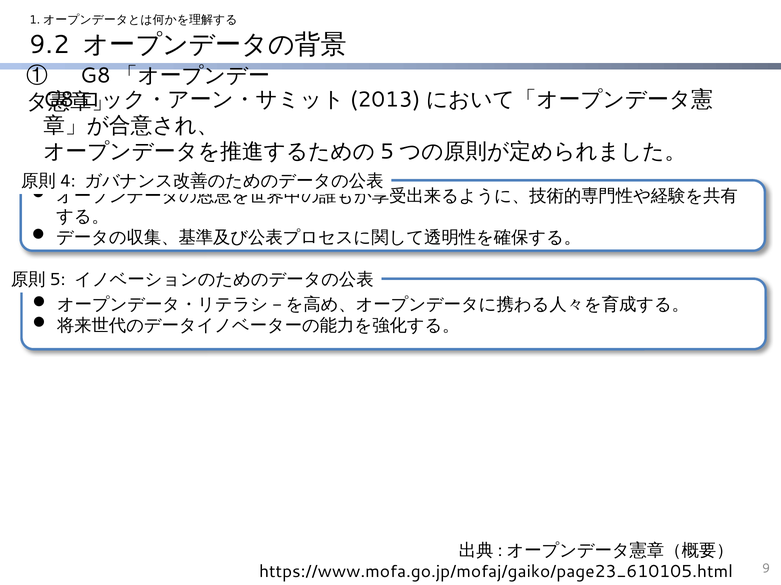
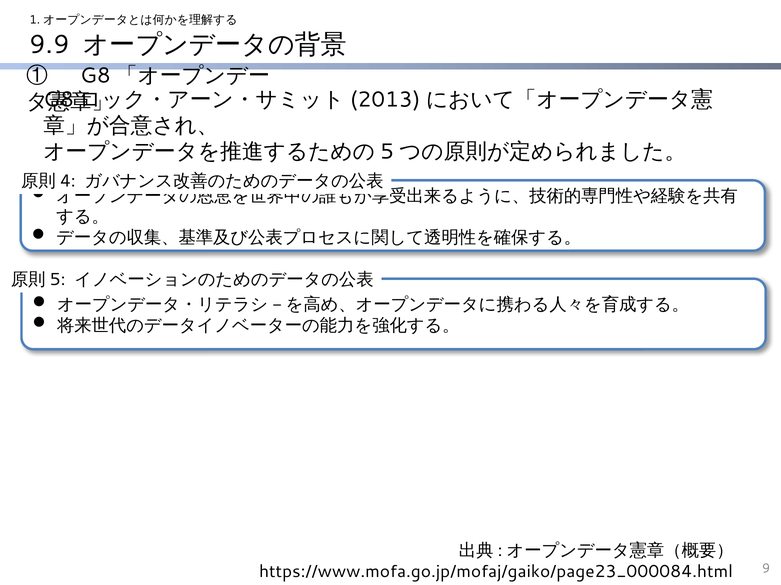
9.2: 9.2 -> 9.9
https://www.mofa.go.jp/mofaj/gaiko/page23_610105.html: https://www.mofa.go.jp/mofaj/gaiko/page23_610105.html -> https://www.mofa.go.jp/mofaj/gaiko/page23_000084.html
